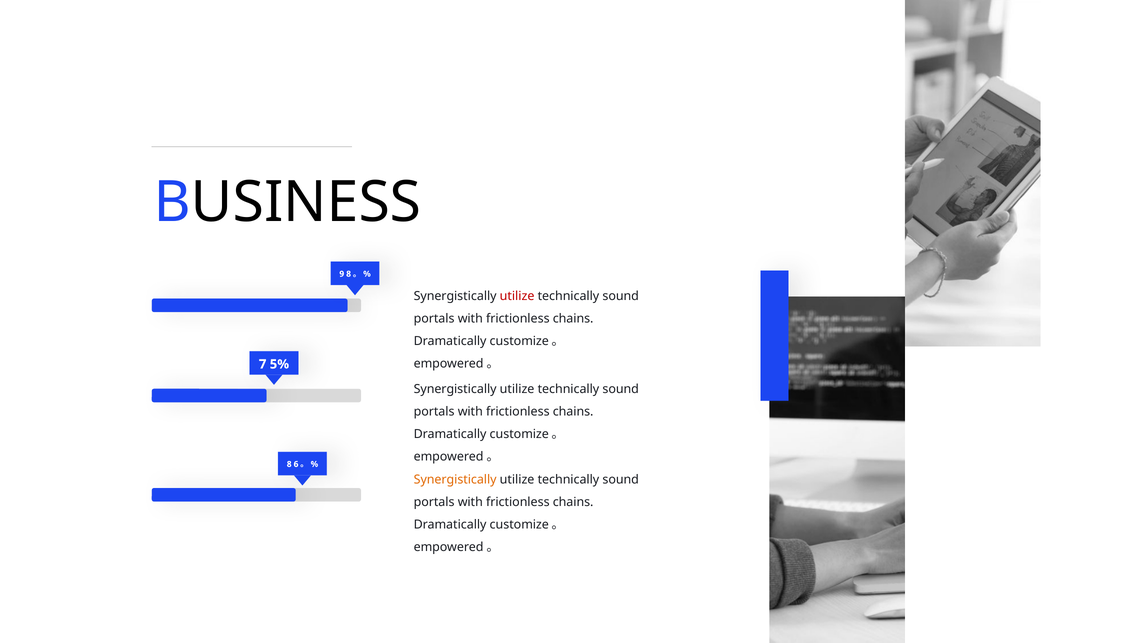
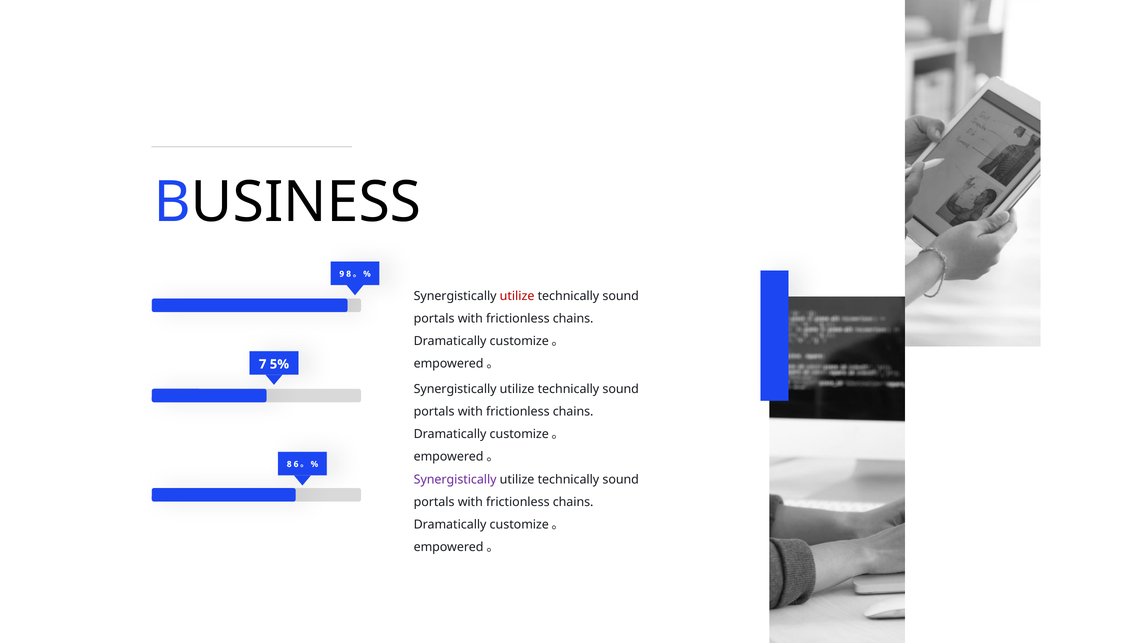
Synergistically at (455, 479) colour: orange -> purple
